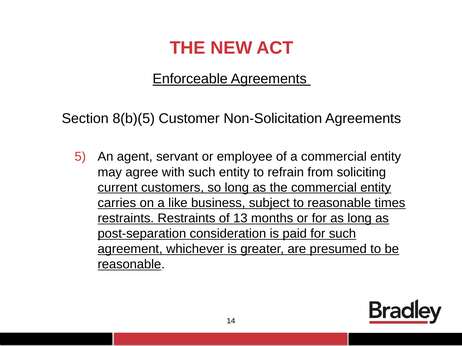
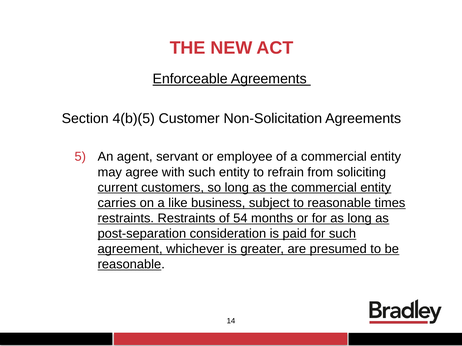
8(b)(5: 8(b)(5 -> 4(b)(5
13: 13 -> 54
